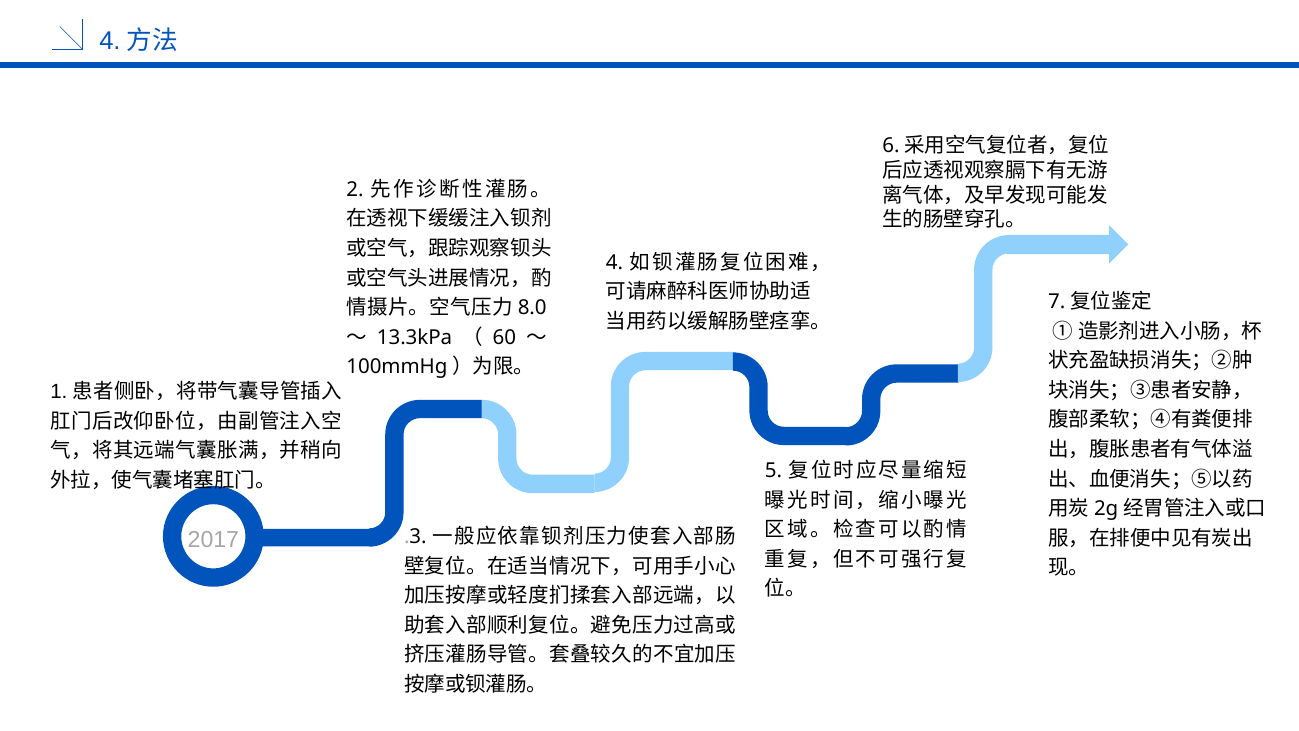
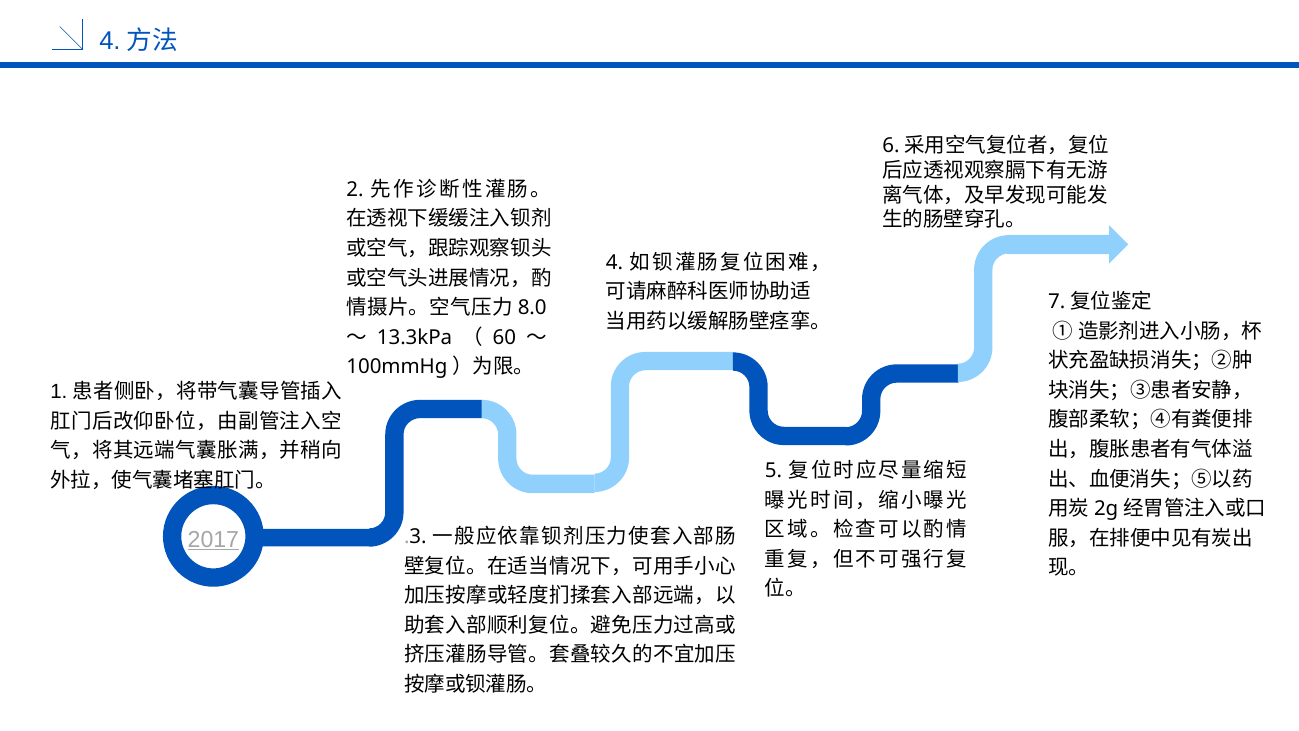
2017 underline: none -> present
